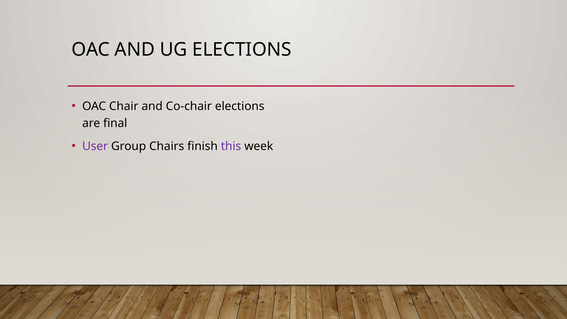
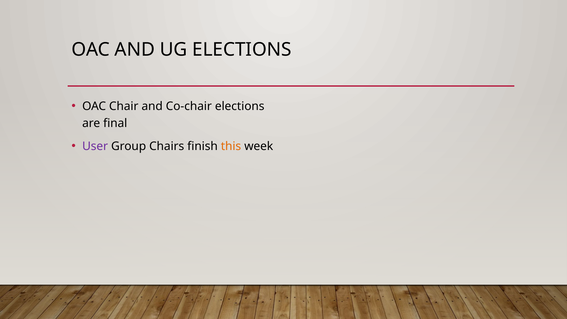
this colour: purple -> orange
